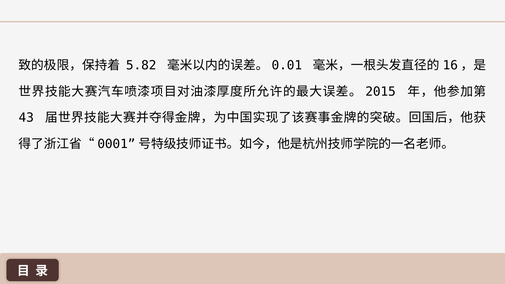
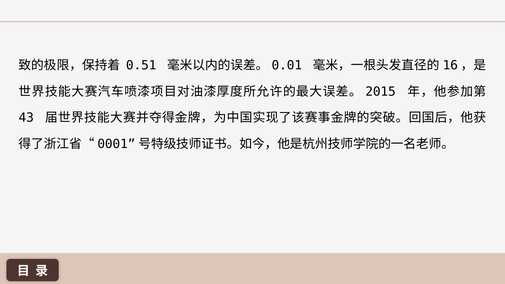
5.82: 5.82 -> 0.51
